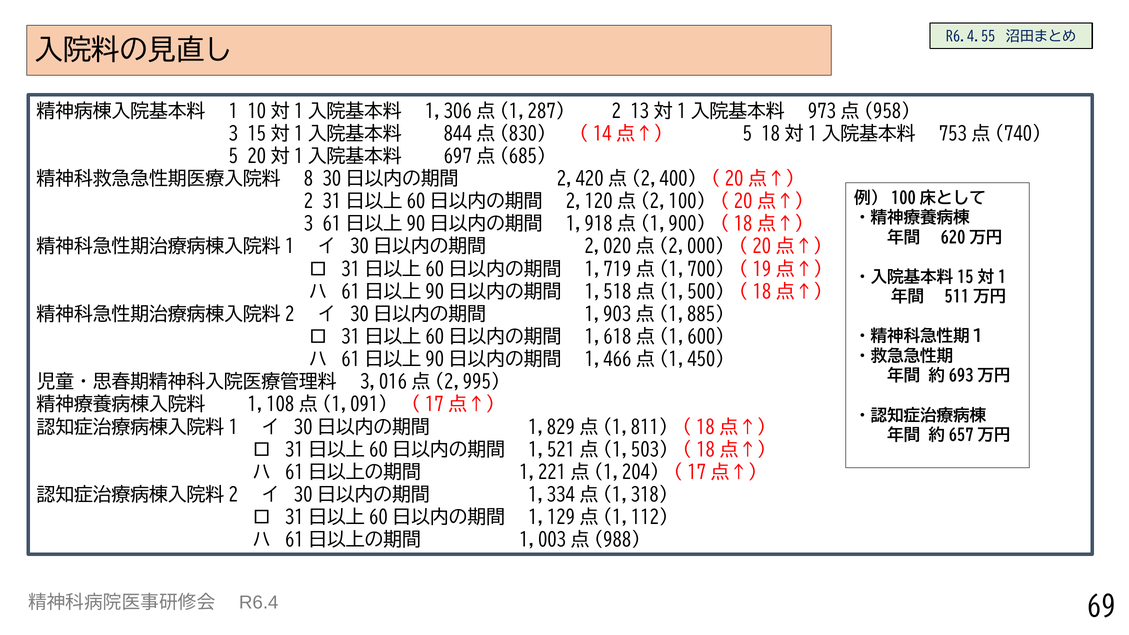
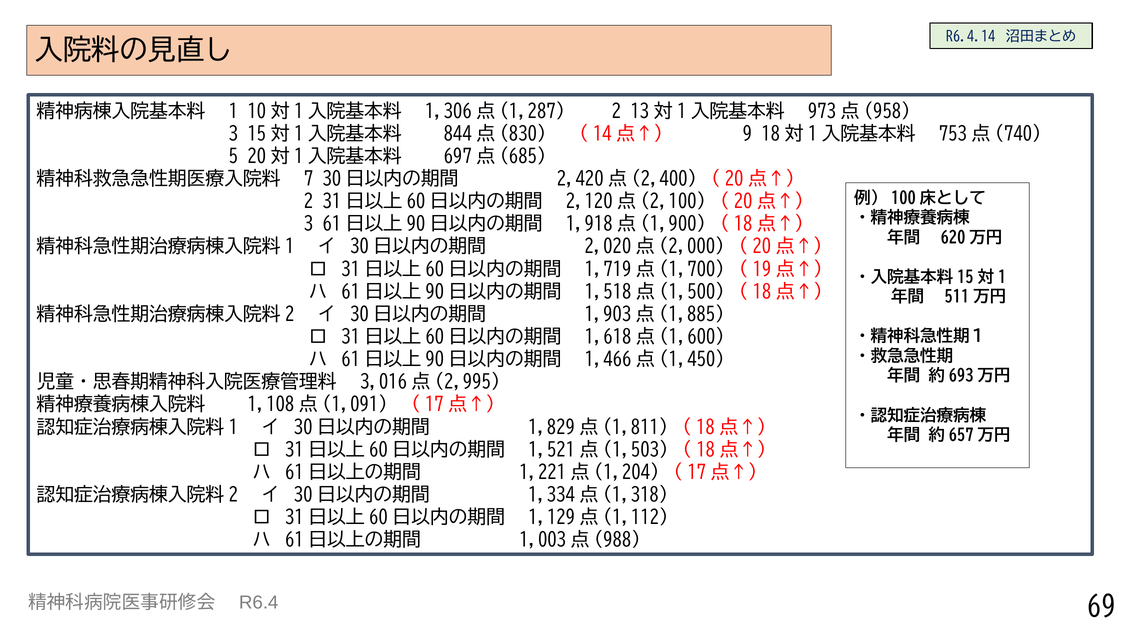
R6.4.55: R6.4.55 -> R6.4.14
5 at (747, 134): 5 -> 9
8: 8 -> 7
